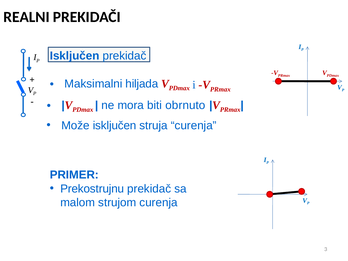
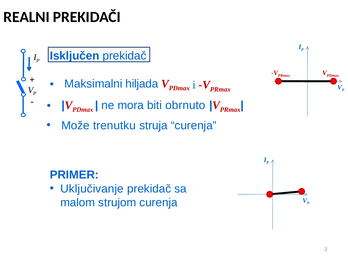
Može isključen: isključen -> trenutku
Prekostrujnu: Prekostrujnu -> Uključivanje
